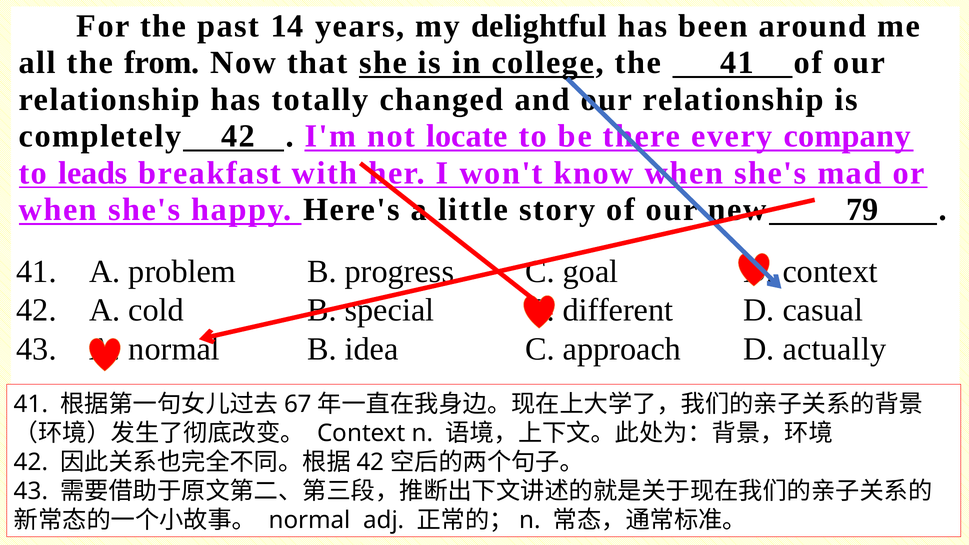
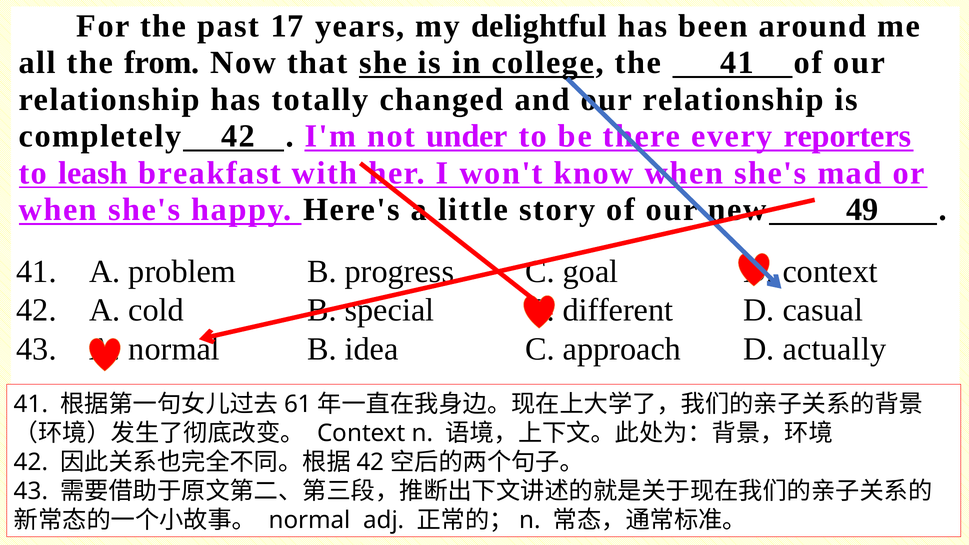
14: 14 -> 17
locate: locate -> under
company: company -> reporters
leads: leads -> leash
79: 79 -> 49
67: 67 -> 61
